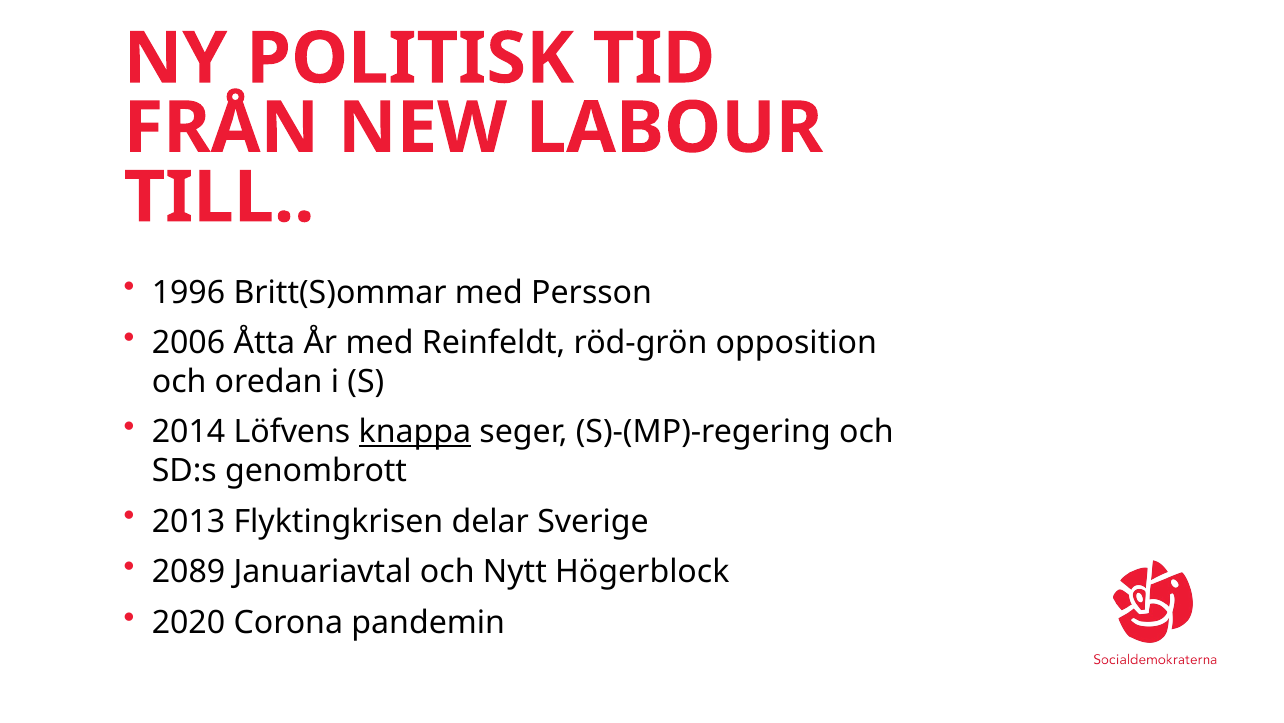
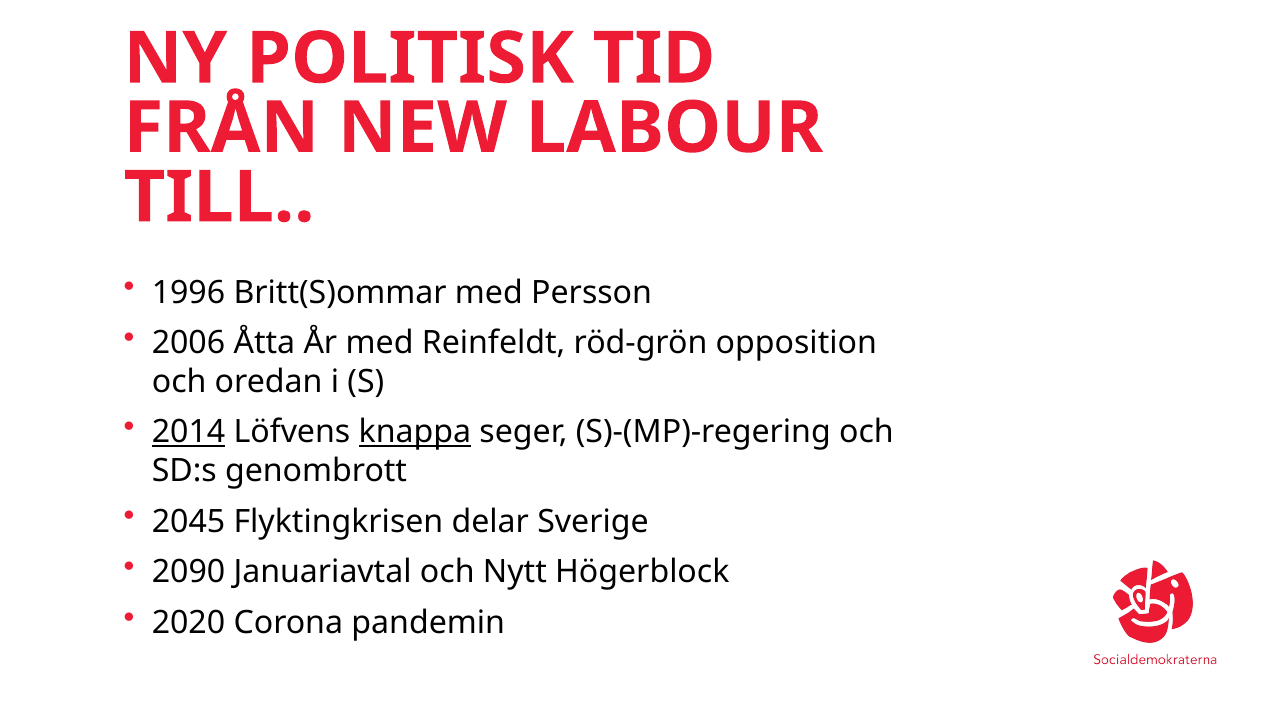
2014 underline: none -> present
2013: 2013 -> 2045
2089: 2089 -> 2090
